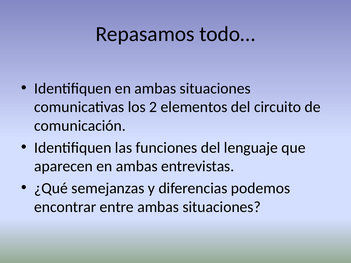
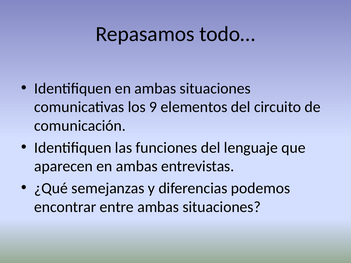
2: 2 -> 9
